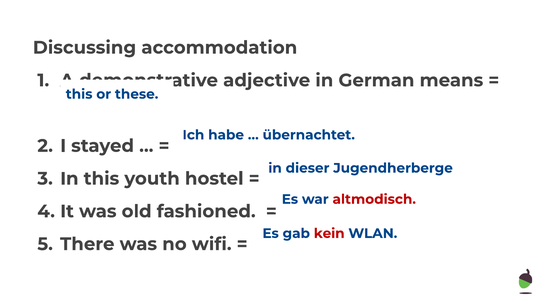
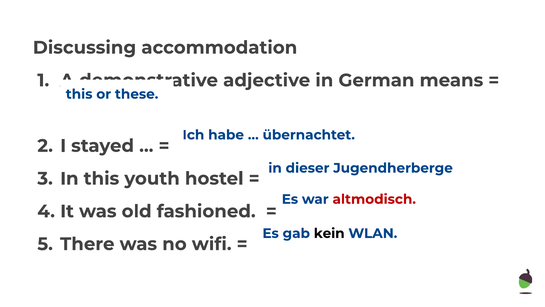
kein colour: red -> black
